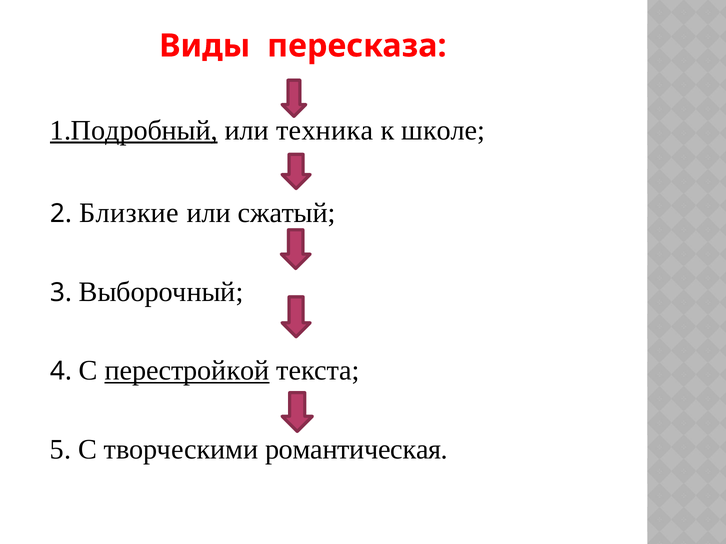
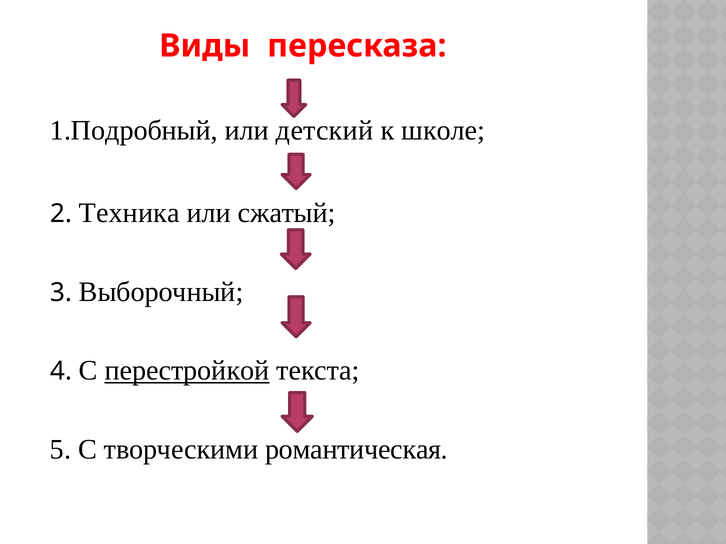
1.Подробный underline: present -> none
техника: техника -> детский
Близкие: Близкие -> Техника
